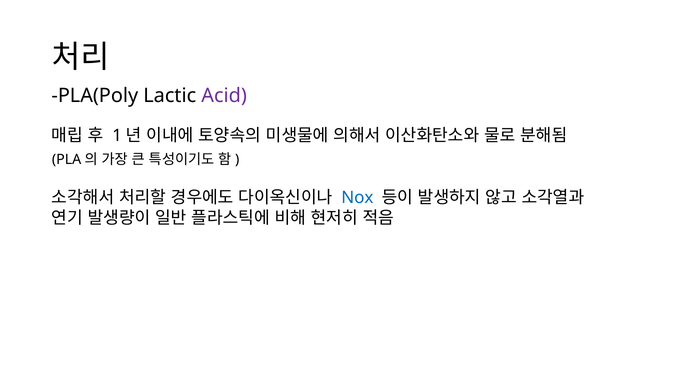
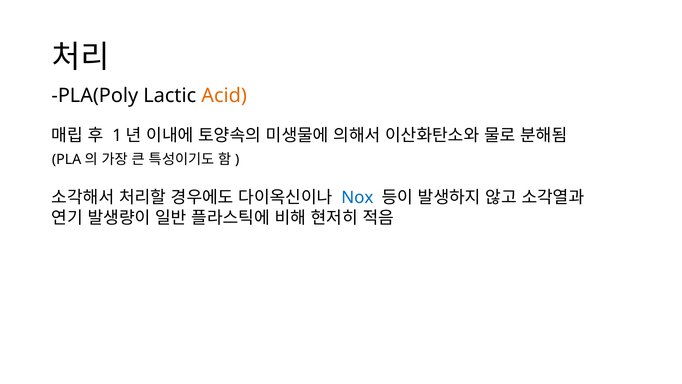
Acid colour: purple -> orange
